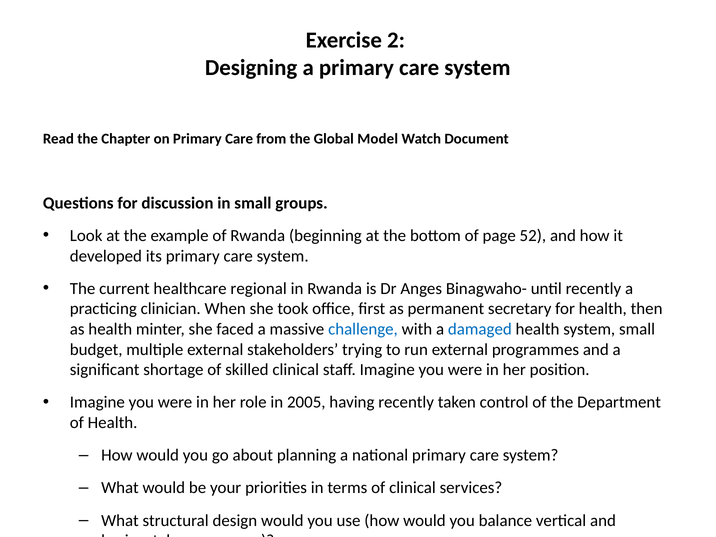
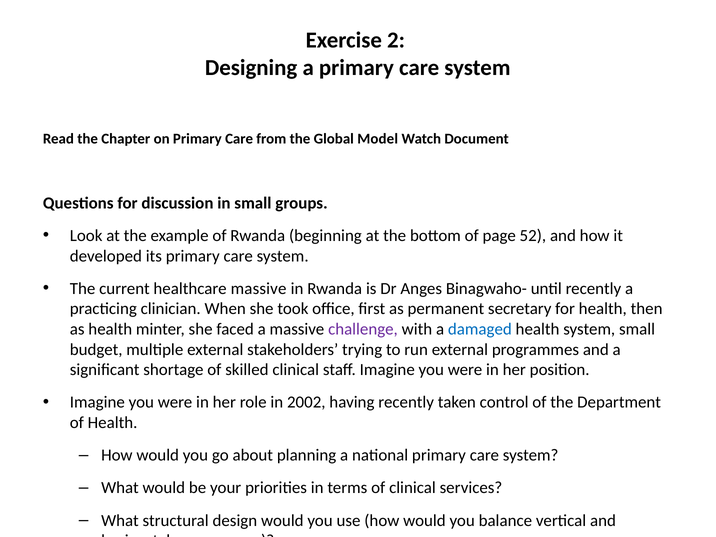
healthcare regional: regional -> massive
challenge colour: blue -> purple
2005: 2005 -> 2002
